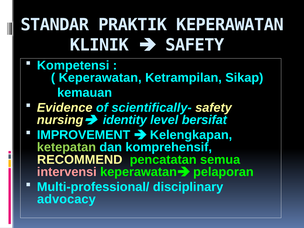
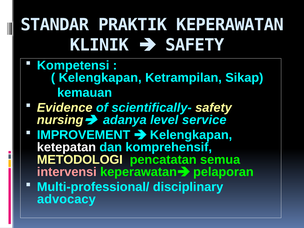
Keperawatan at (100, 78): Keperawatan -> Kelengkapan
identity: identity -> adanya
bersifat: bersifat -> service
ketepatan colour: light green -> white
RECOMMEND: RECOMMEND -> METODOLOGI
